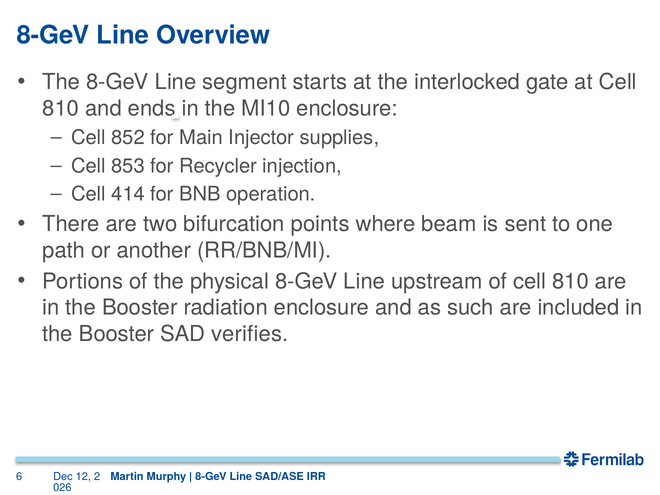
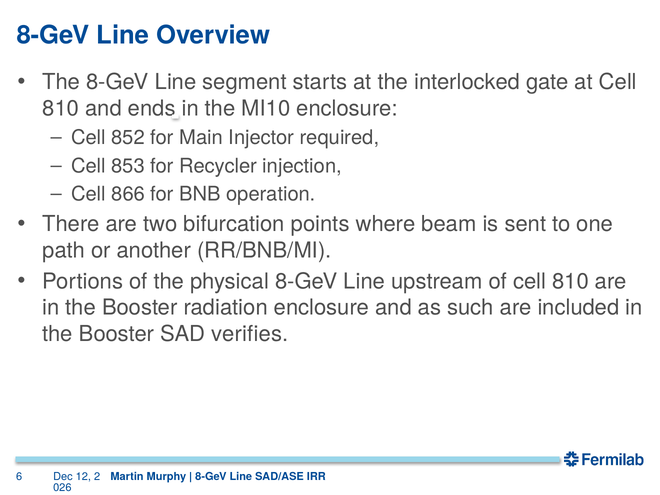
supplies: supplies -> required
414: 414 -> 866
